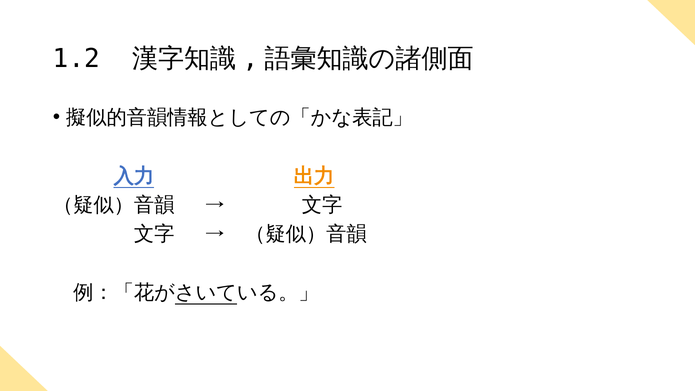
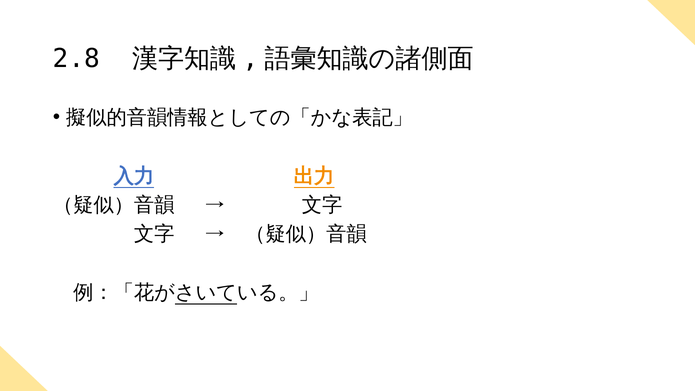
1.2: 1.2 -> 2.8
